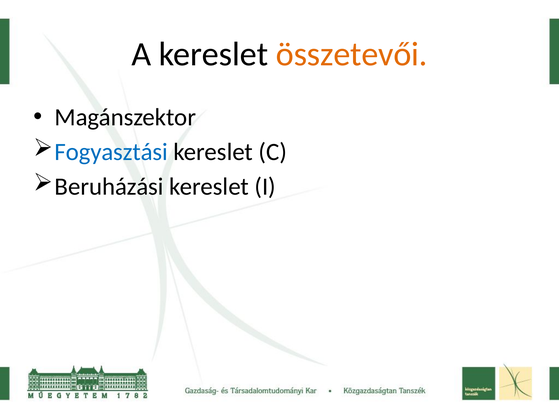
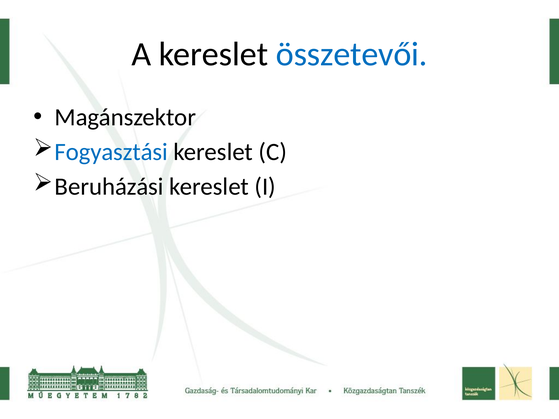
összetevői colour: orange -> blue
